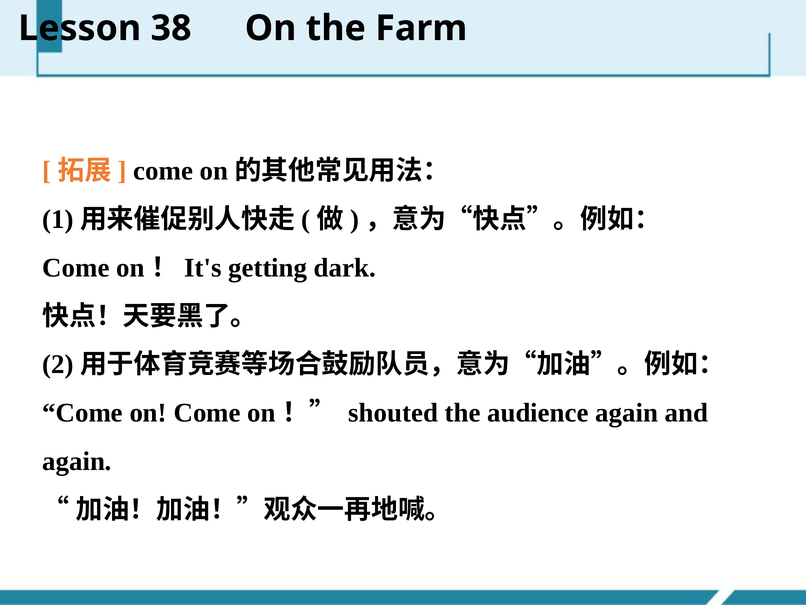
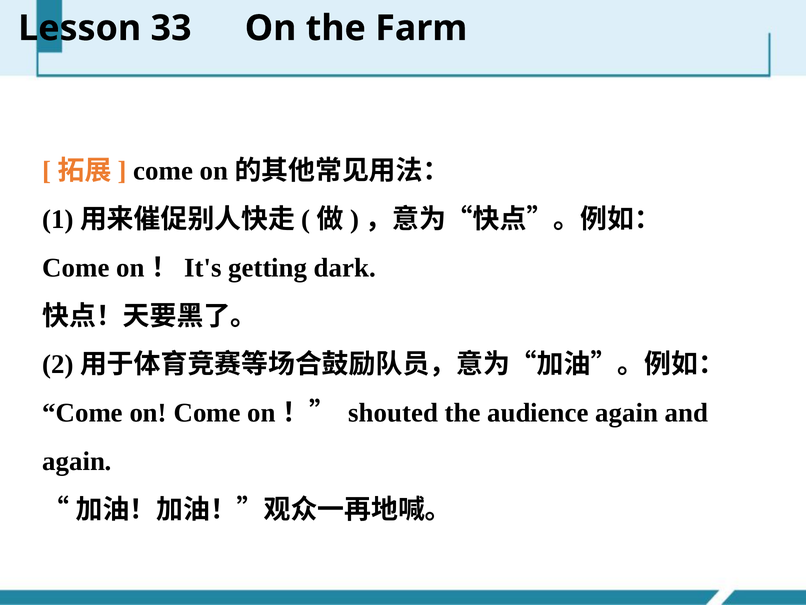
38: 38 -> 33
